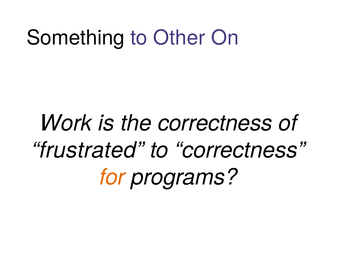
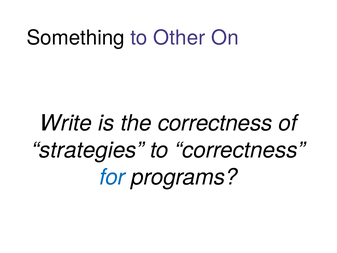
Work: Work -> Write
frustrated: frustrated -> strategies
for colour: orange -> blue
